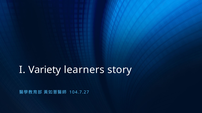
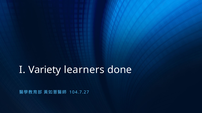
story: story -> done
